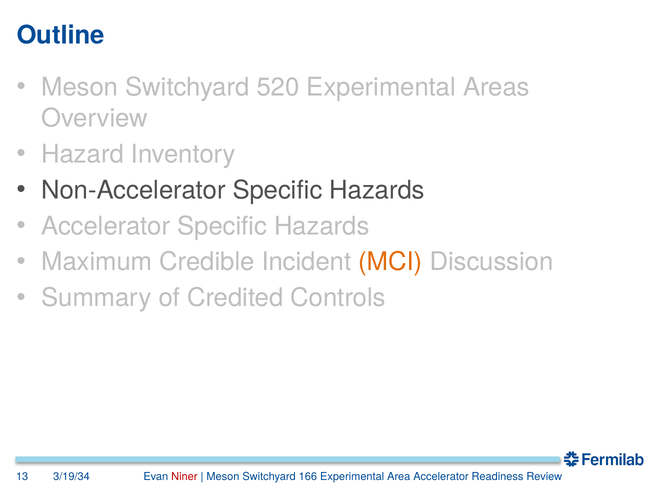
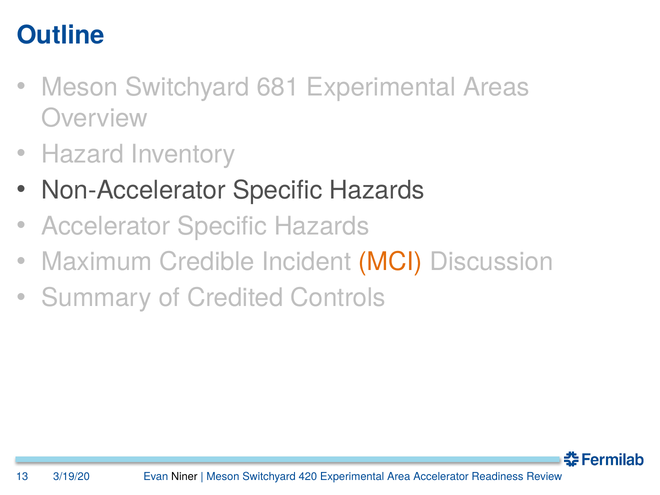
520: 520 -> 681
3/19/34: 3/19/34 -> 3/19/20
Niner colour: red -> black
166: 166 -> 420
